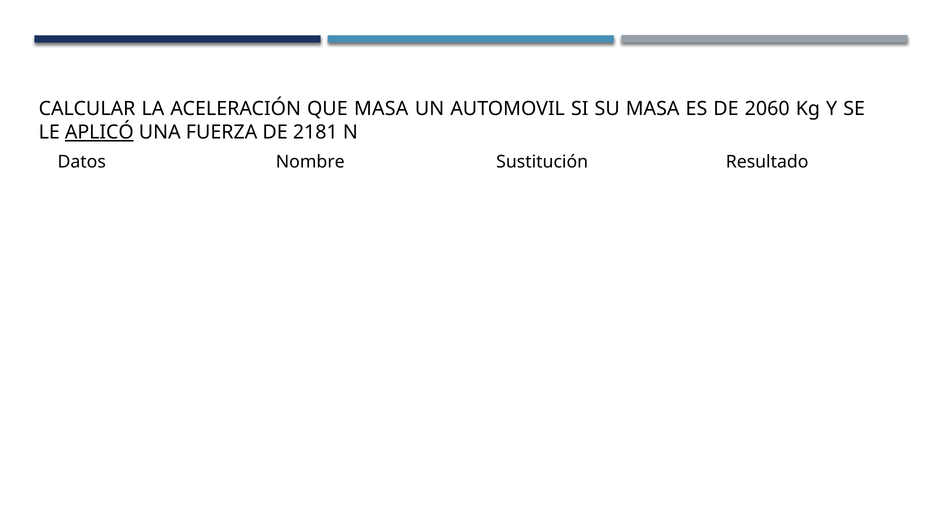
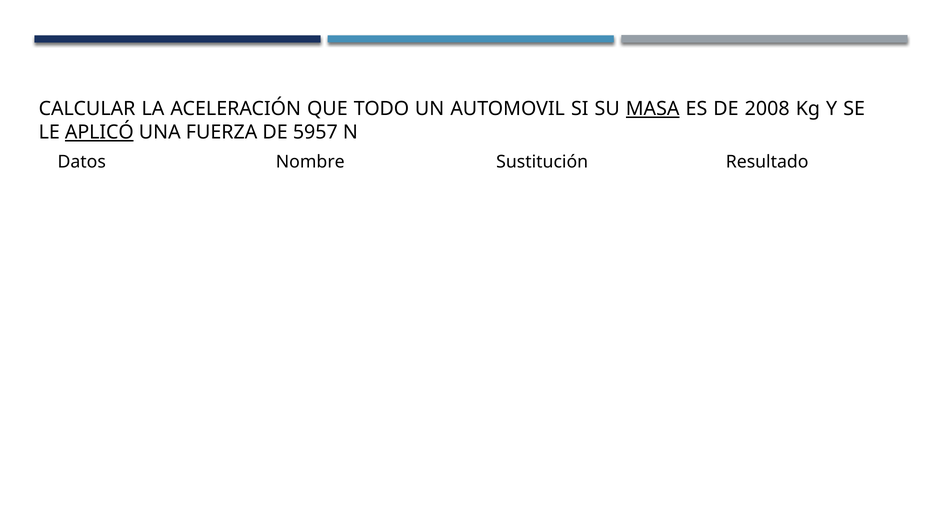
QUE MASA: MASA -> TODO
MASA at (653, 109) underline: none -> present
2060: 2060 -> 2008
2181: 2181 -> 5957
